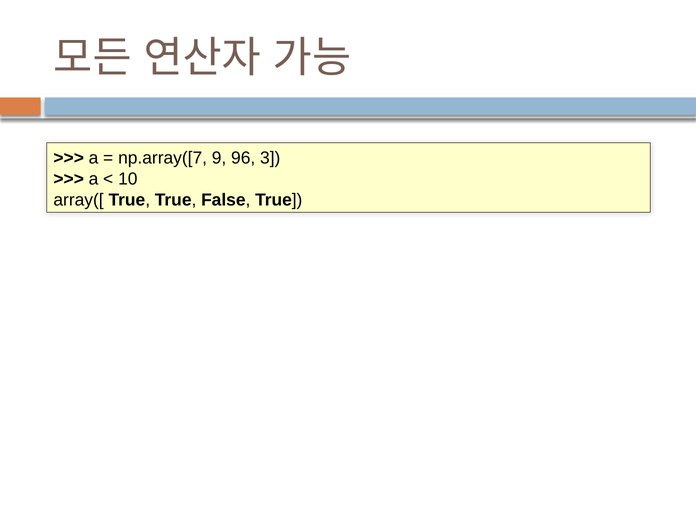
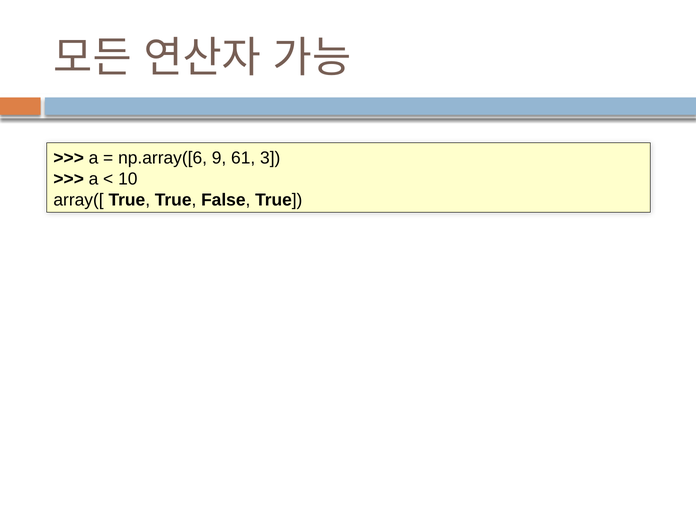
np.array([7: np.array([7 -> np.array([6
96: 96 -> 61
